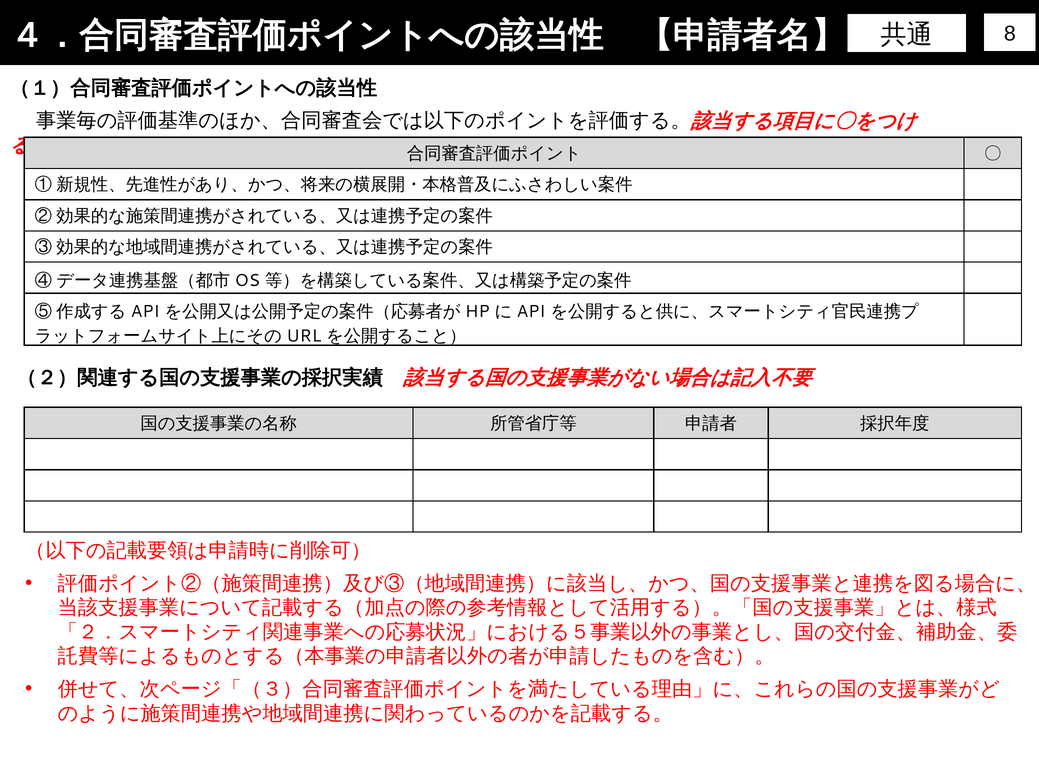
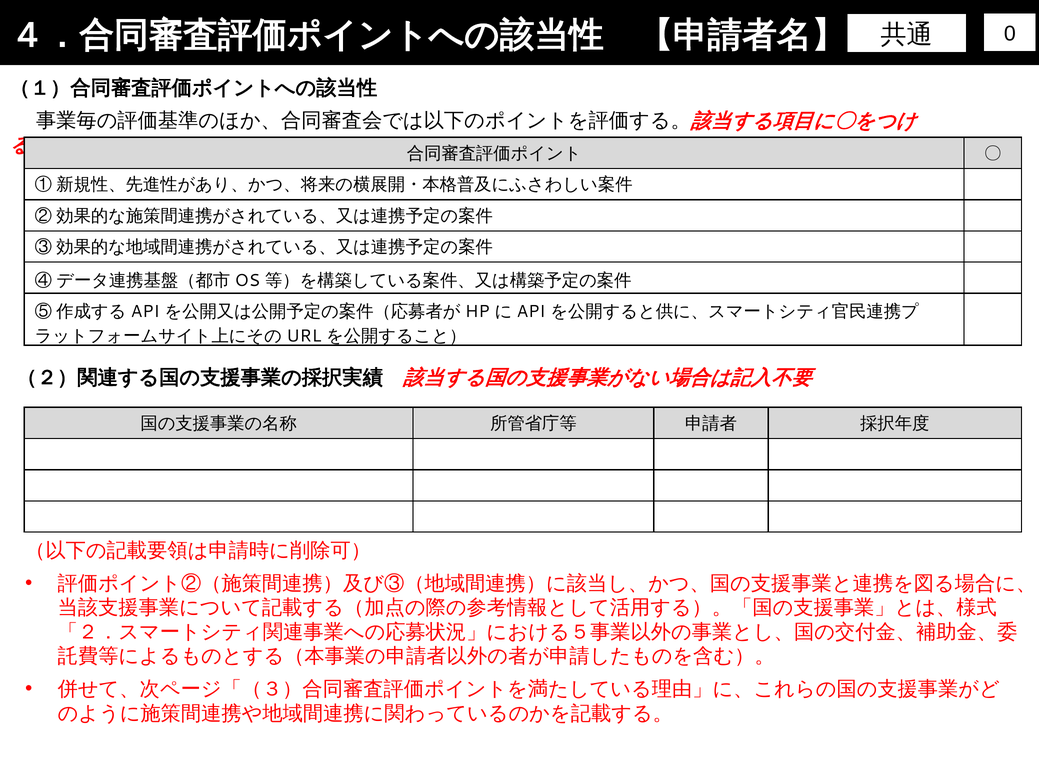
8: 8 -> 0
